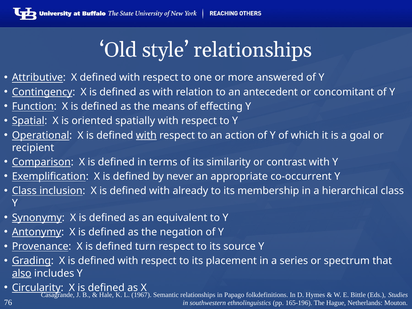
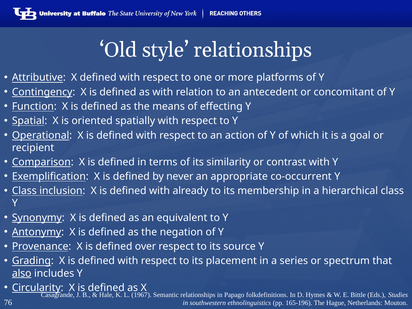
answered: answered -> platforms
with at (146, 135) underline: present -> none
turn: turn -> over
